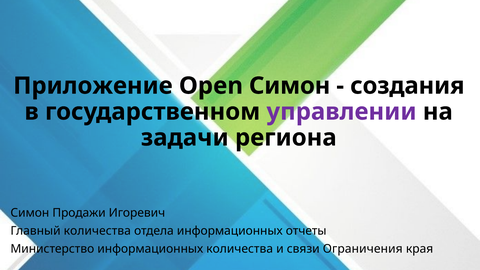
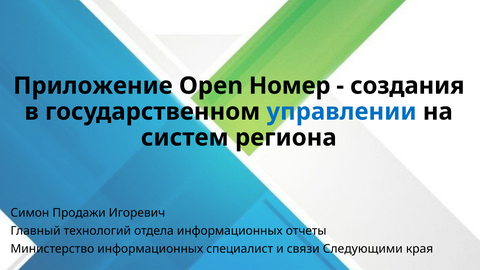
Open Симон: Симон -> Номер
управлении colour: purple -> blue
задачи: задачи -> систем
Главный количества: количества -> технологий
информационных количества: количества -> специалист
Ограничения: Ограничения -> Следующими
